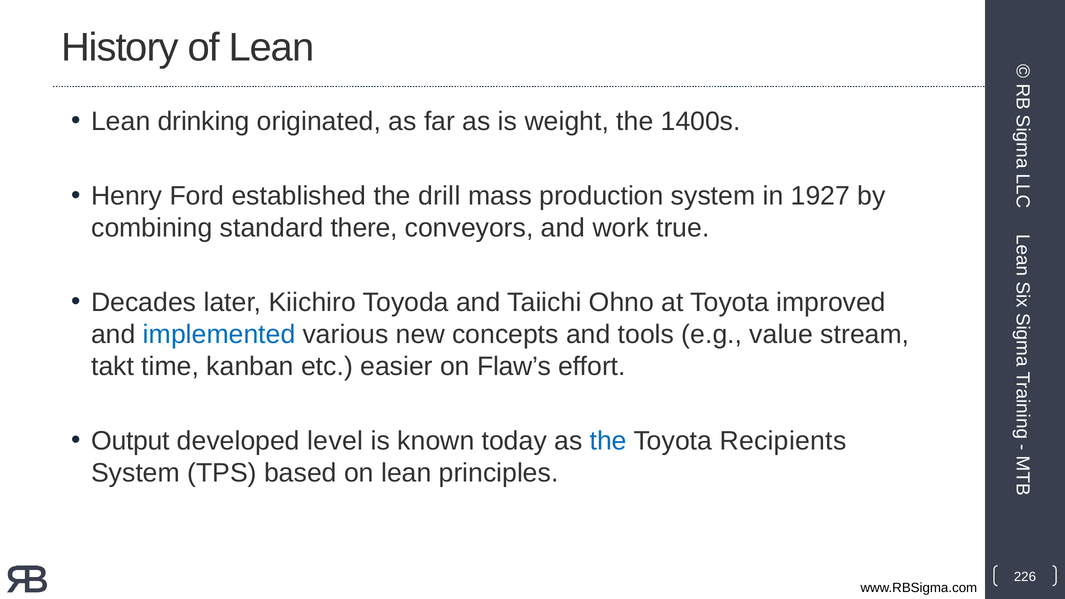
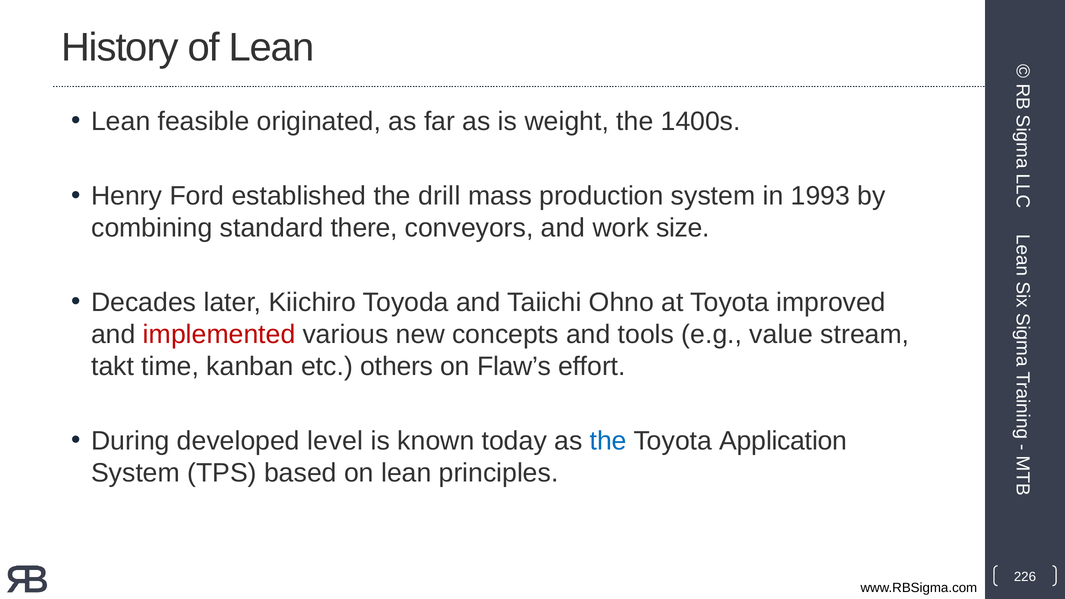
drinking: drinking -> feasible
1927: 1927 -> 1993
true: true -> size
implemented colour: blue -> red
easier: easier -> others
Output: Output -> During
Recipients: Recipients -> Application
